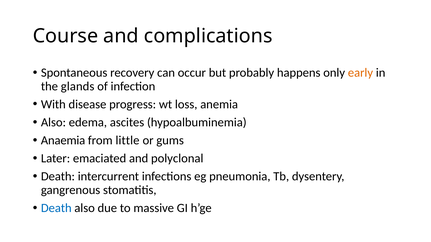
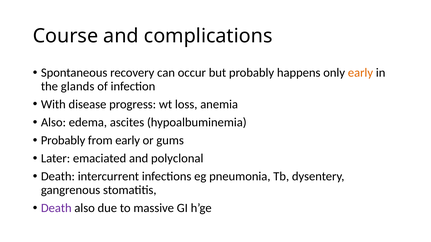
Anaemia at (63, 141): Anaemia -> Probably
from little: little -> early
Death at (56, 208) colour: blue -> purple
